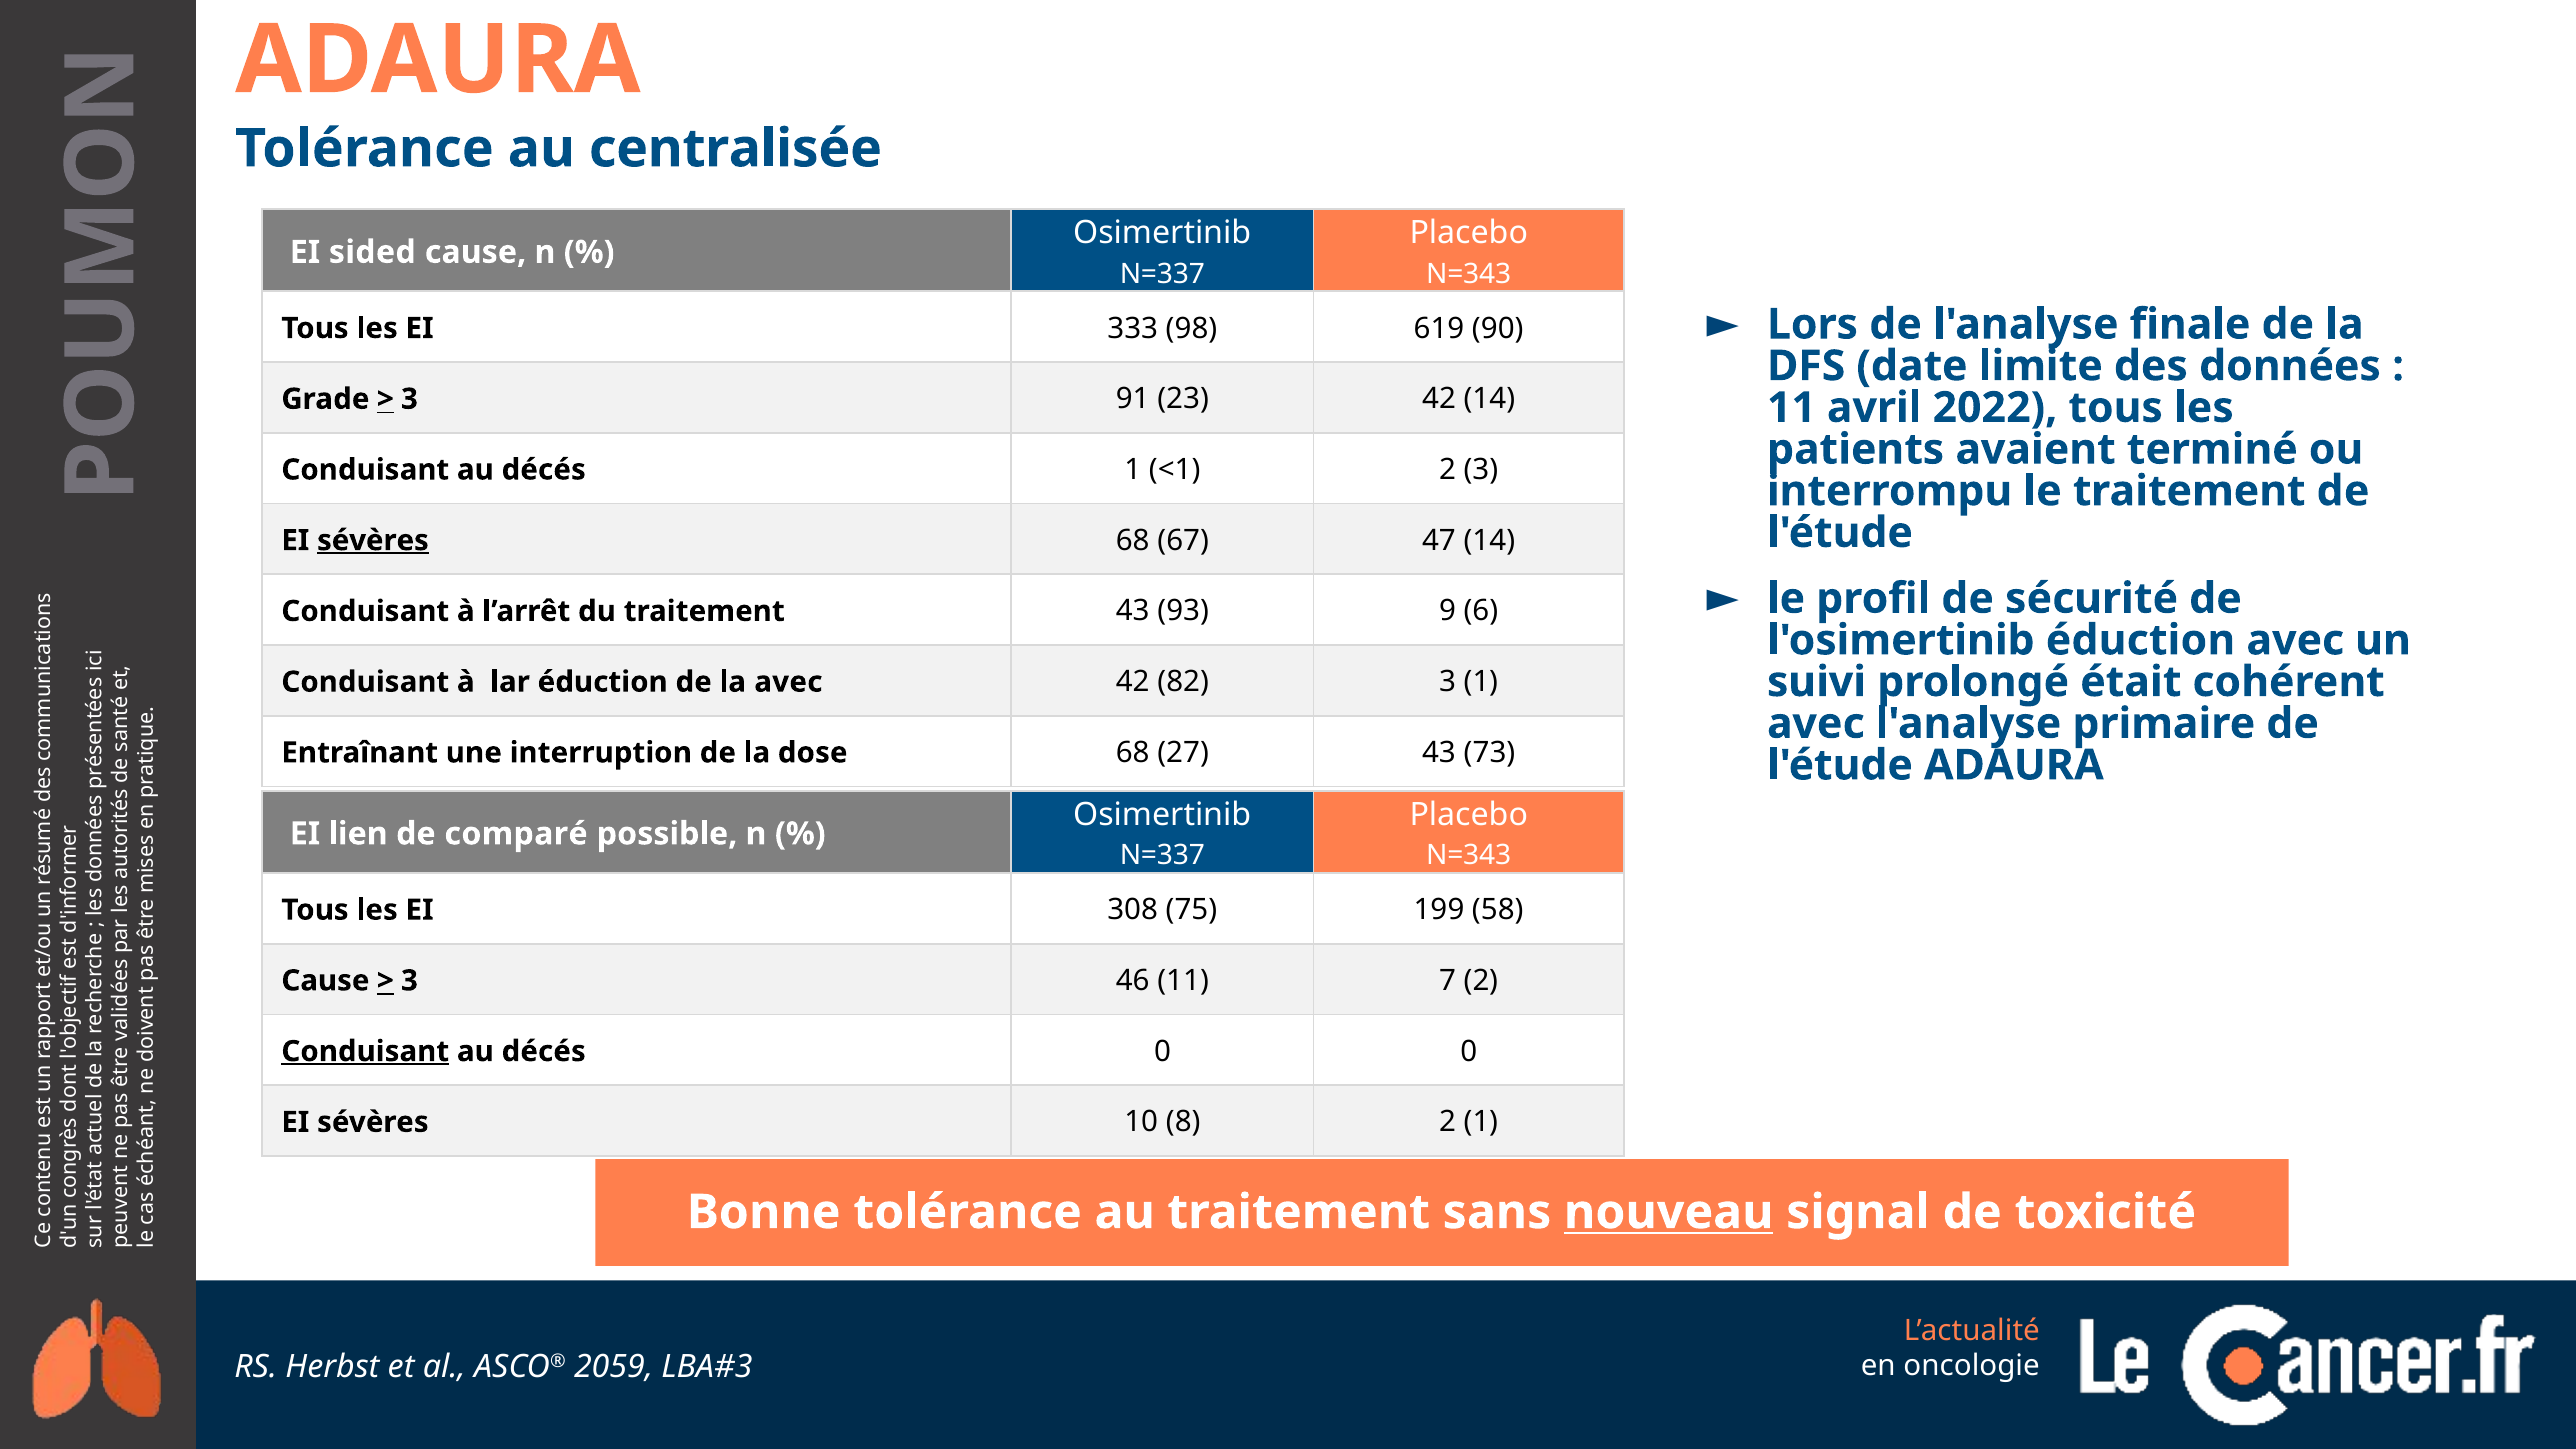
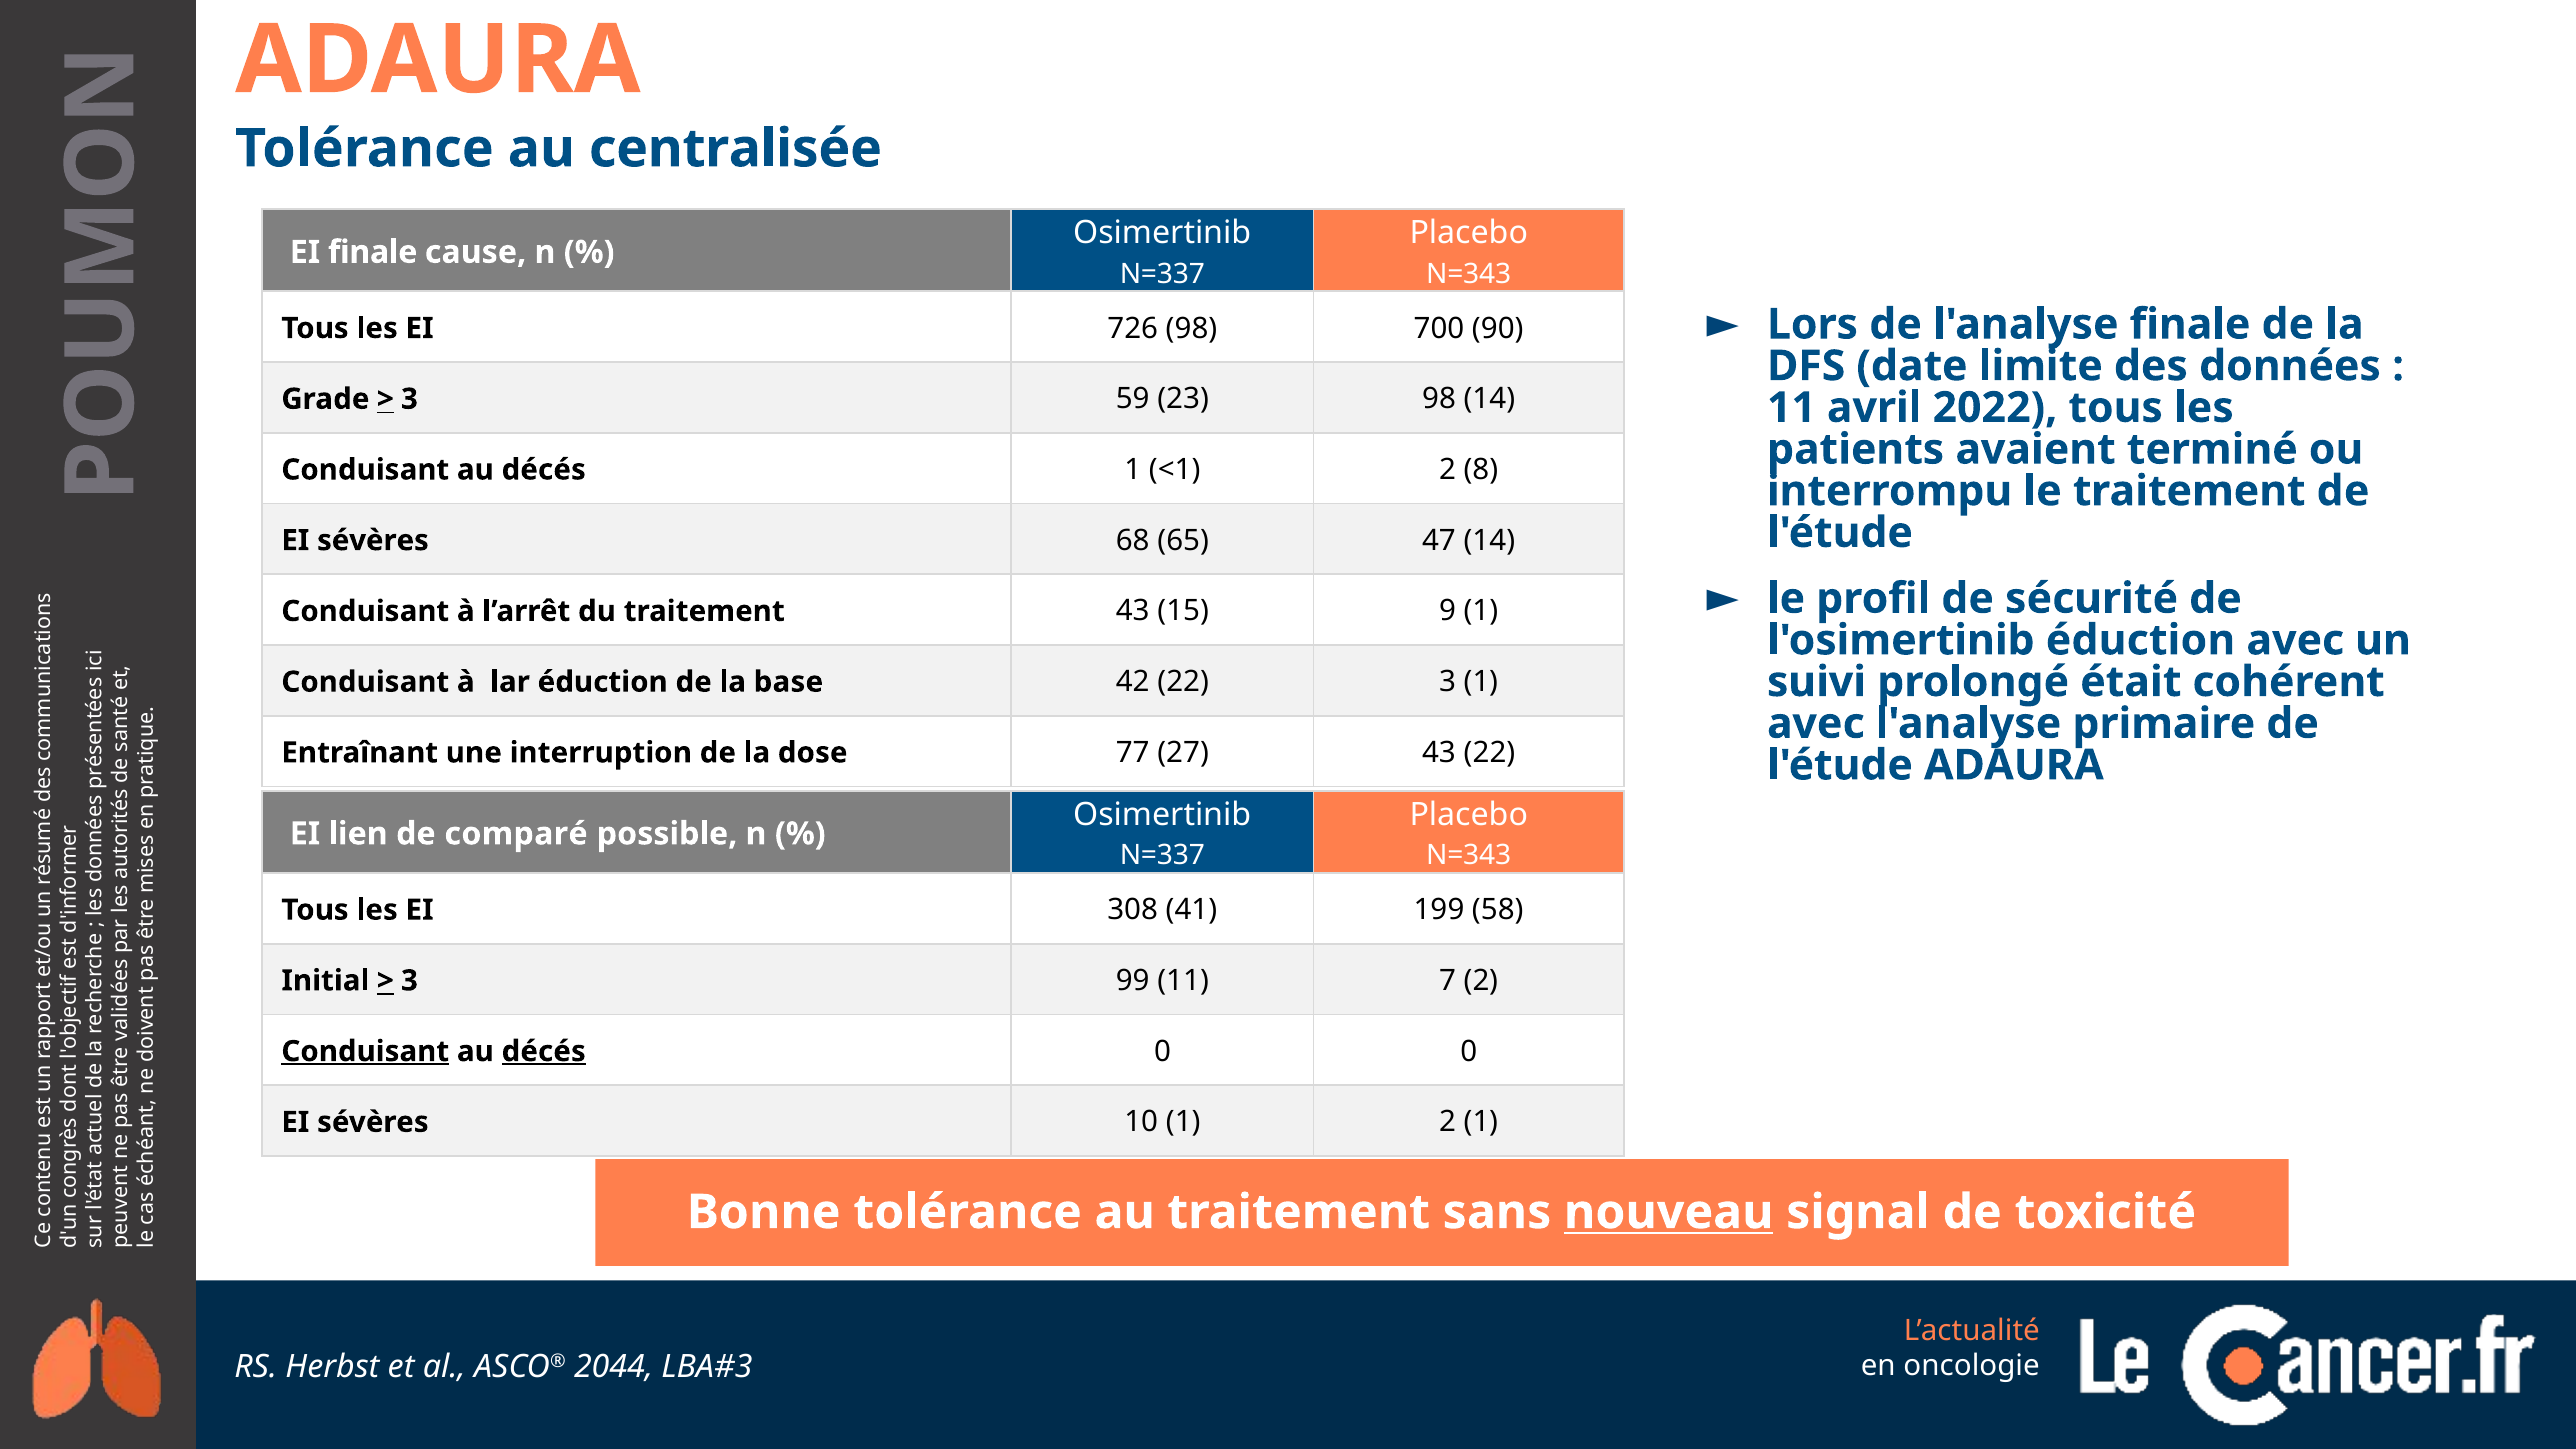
EI sided: sided -> finale
333: 333 -> 726
619: 619 -> 700
91: 91 -> 59
23 42: 42 -> 98
2 3: 3 -> 8
sévères at (373, 540) underline: present -> none
67: 67 -> 65
93: 93 -> 15
9 6: 6 -> 1
la avec: avec -> base
42 82: 82 -> 22
dose 68: 68 -> 77
43 73: 73 -> 22
75: 75 -> 41
Cause at (325, 981): Cause -> Initial
46: 46 -> 99
décés at (544, 1051) underline: none -> present
10 8: 8 -> 1
2059: 2059 -> 2044
